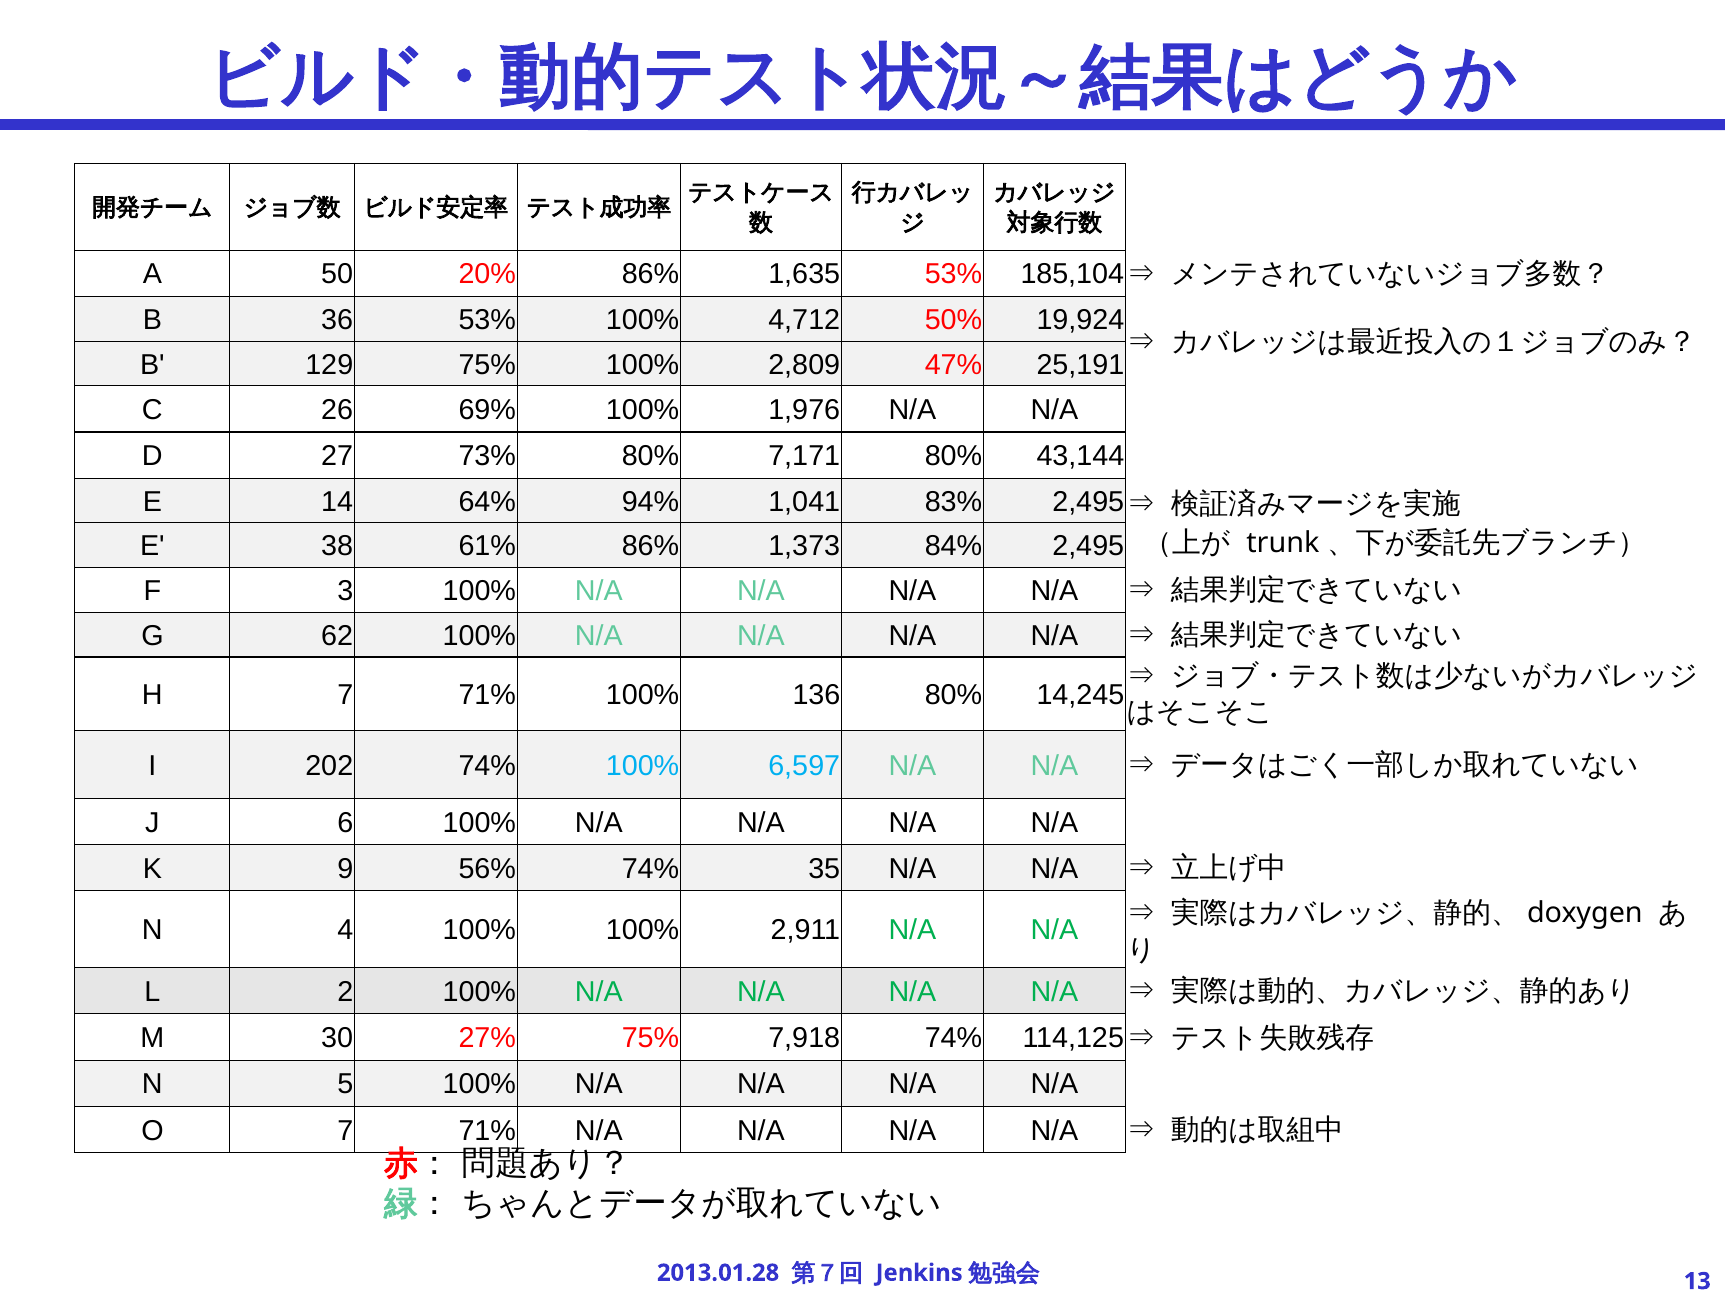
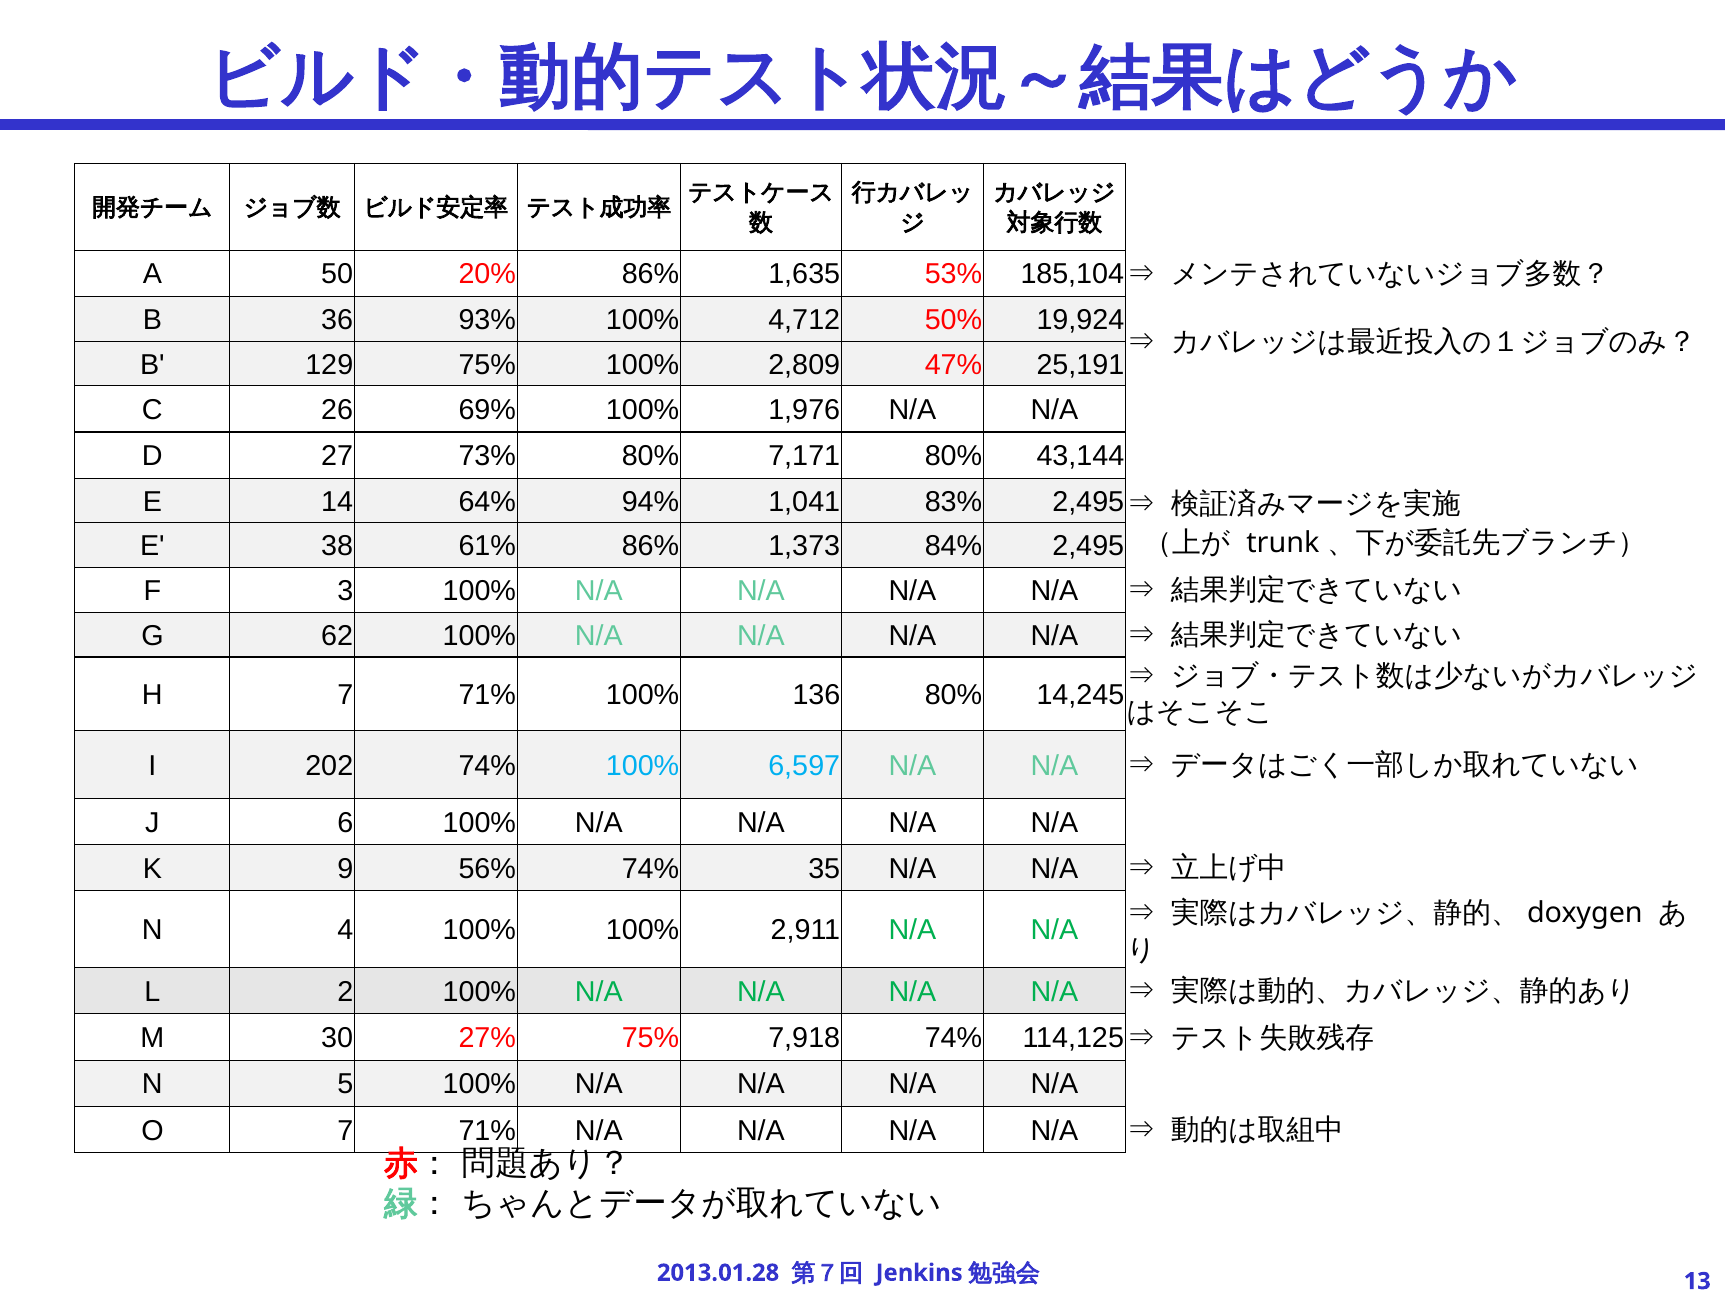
36 53%: 53% -> 93%
